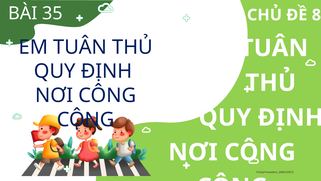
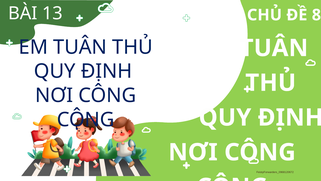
35: 35 -> 13
